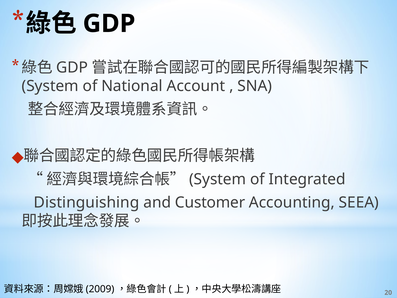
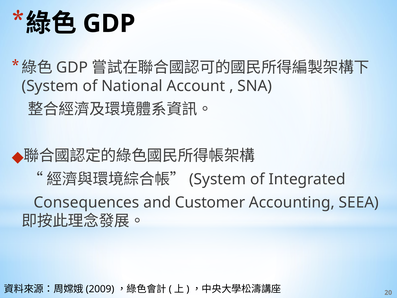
Distinguishing: Distinguishing -> Consequences
